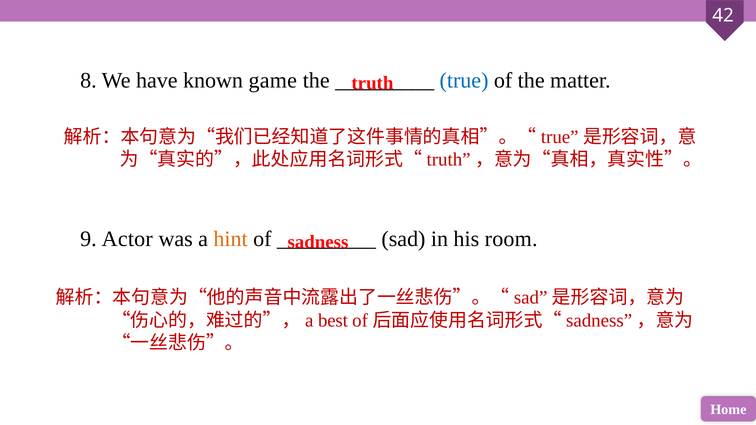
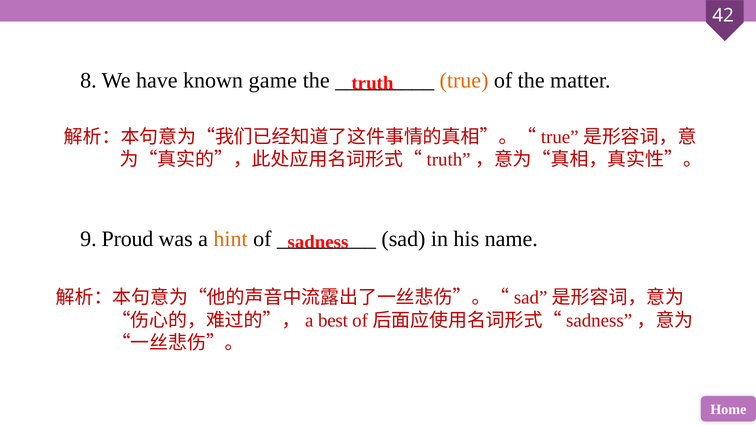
true colour: blue -> orange
Actor: Actor -> Proud
room: room -> name
